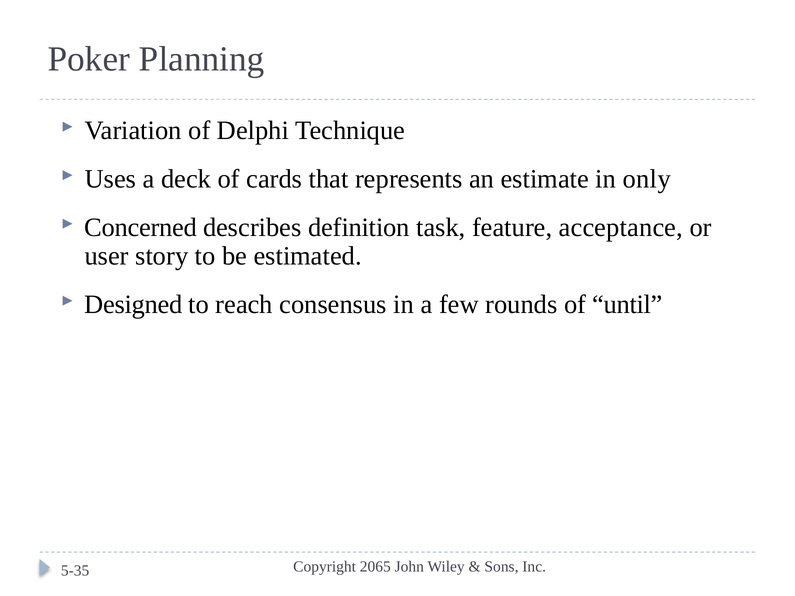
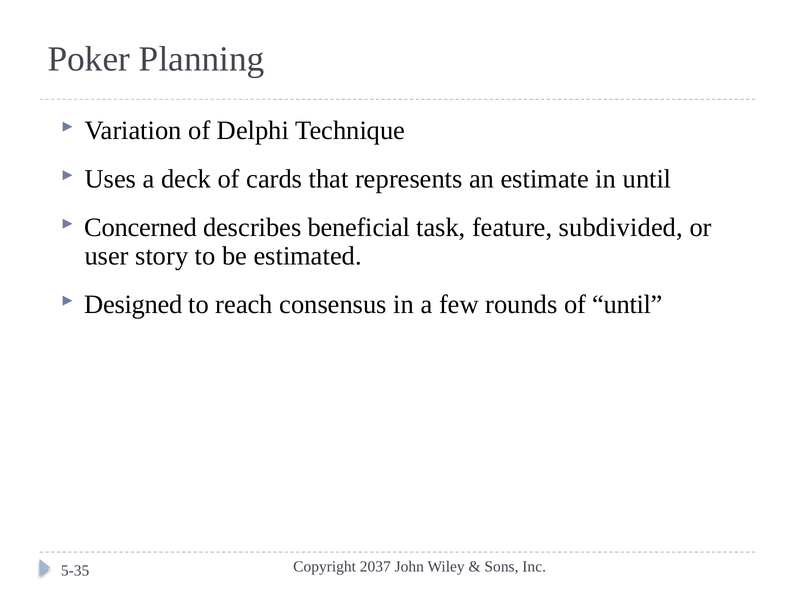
in only: only -> until
definition: definition -> beneficial
acceptance: acceptance -> subdivided
2065: 2065 -> 2037
